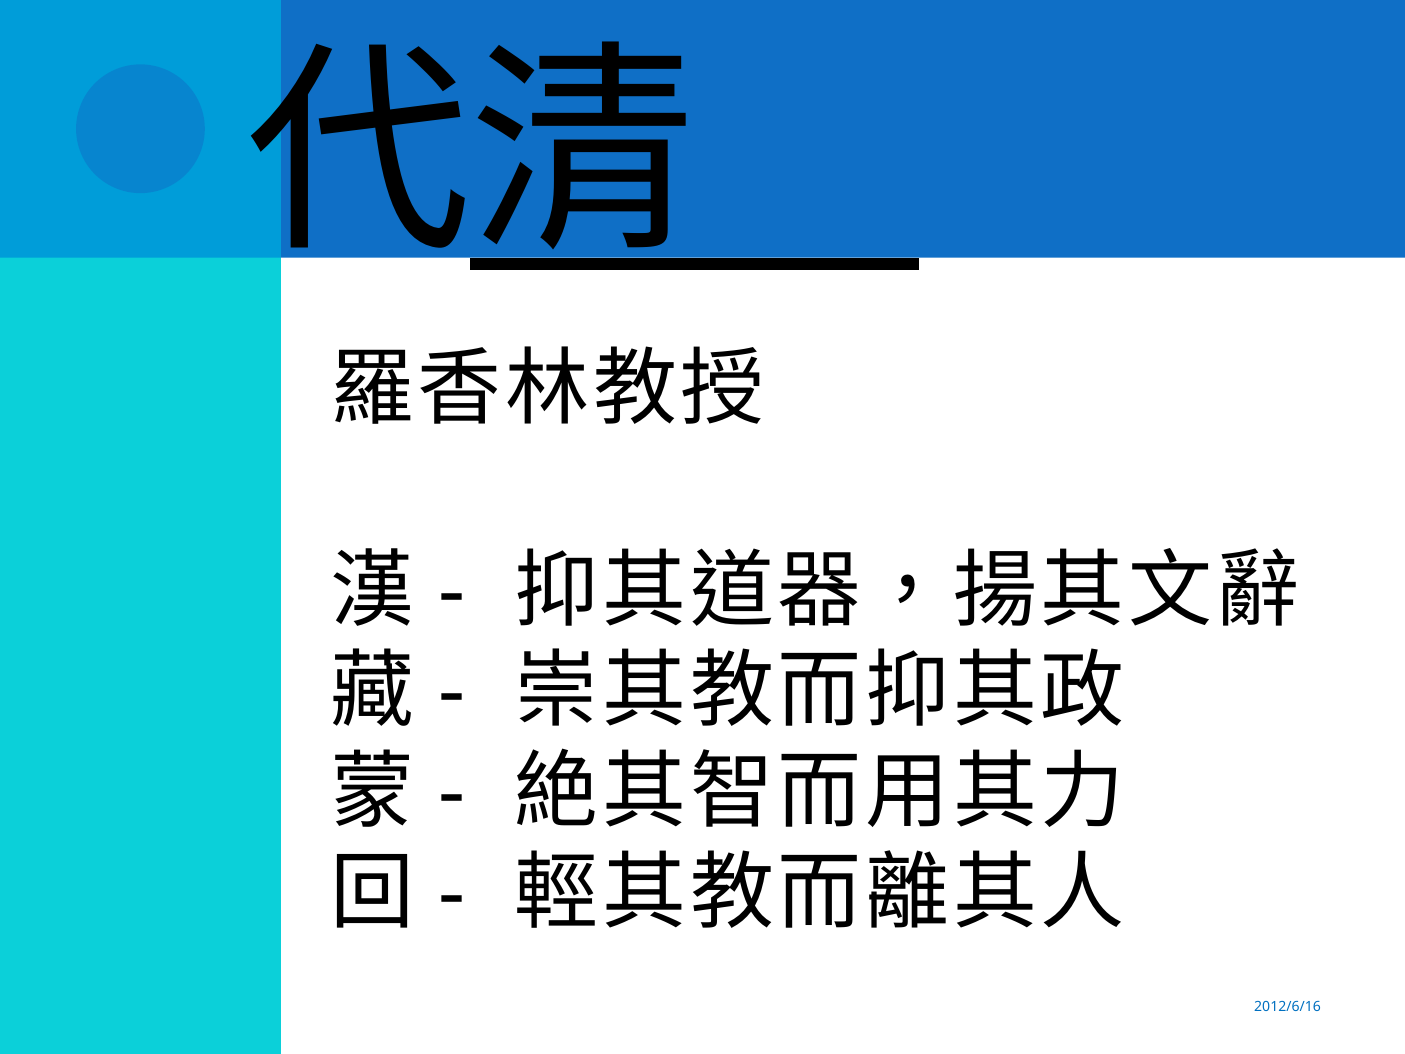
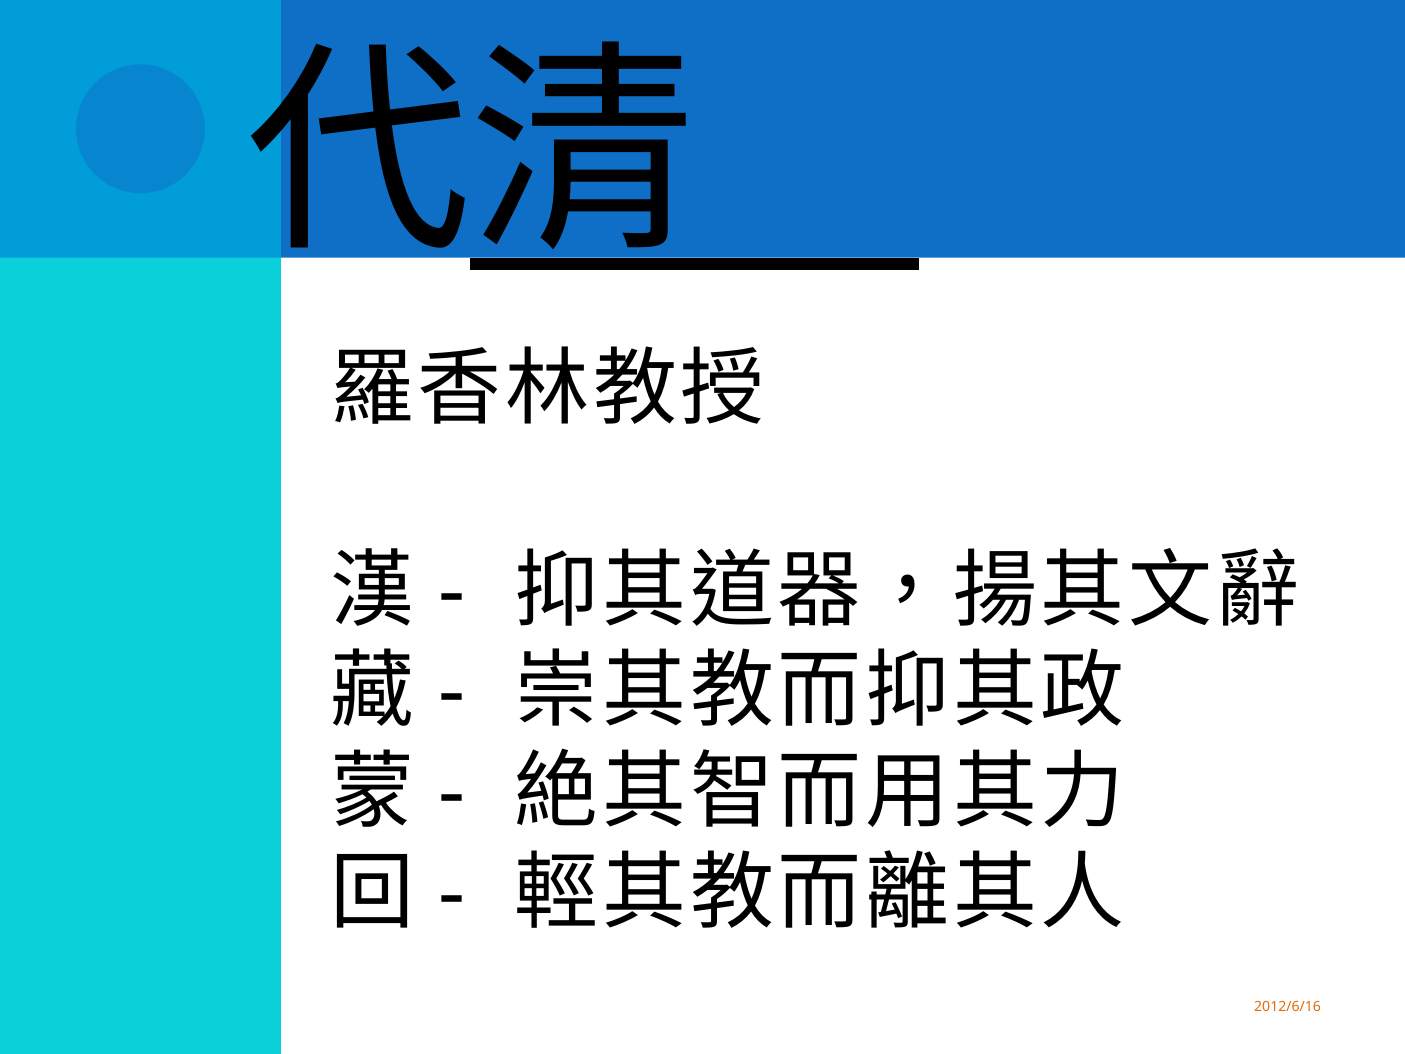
2012/6/16 colour: blue -> orange
